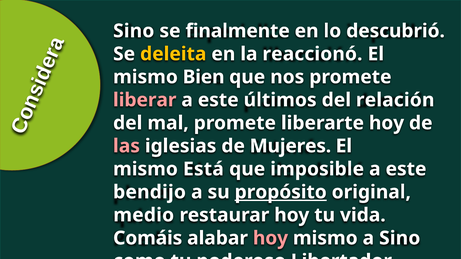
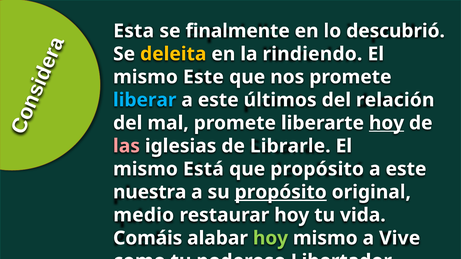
Sino at (134, 31): Sino -> Esta
reaccionó: reaccionó -> rindiendo
mismo Bien: Bien -> Este
liberar colour: pink -> light blue
hoy at (387, 123) underline: none -> present
Mujeres: Mujeres -> Librarle
que imposible: imposible -> propósito
bendijo: bendijo -> nuestra
hoy at (270, 238) colour: pink -> light green
mismo a Sino: Sino -> Vive
